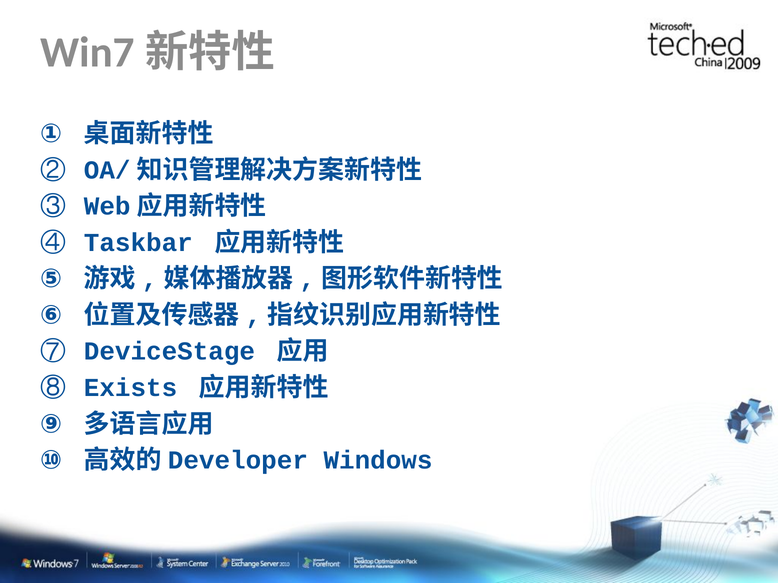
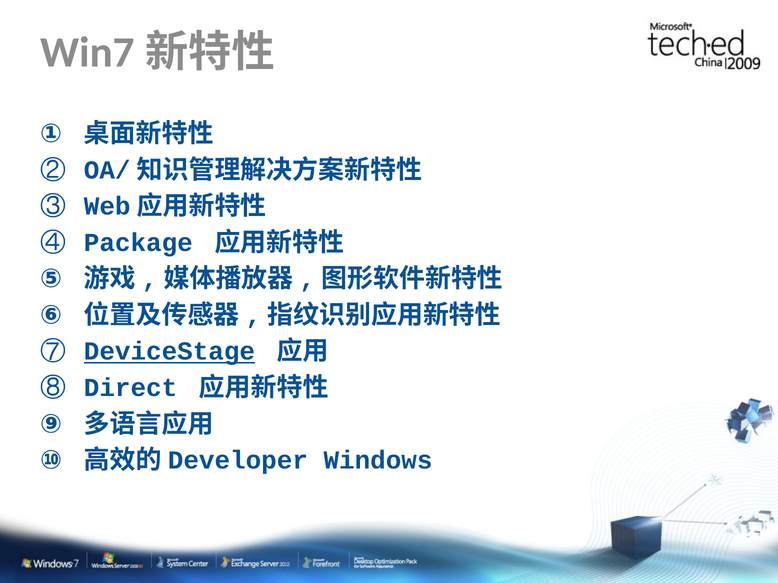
Taskbar: Taskbar -> Package
DeviceStage underline: none -> present
Exists: Exists -> Direct
